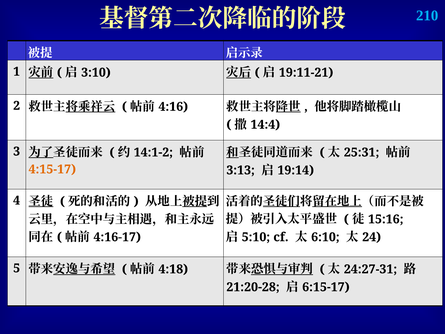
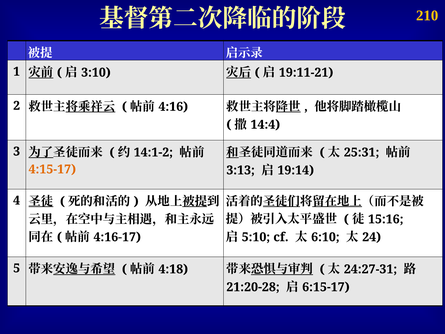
210 colour: light blue -> yellow
